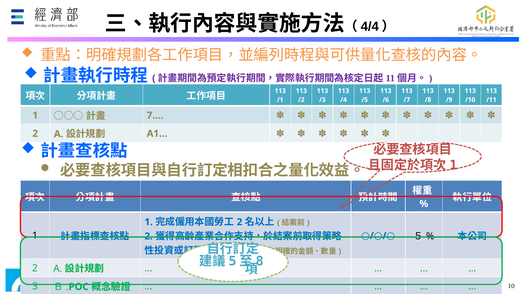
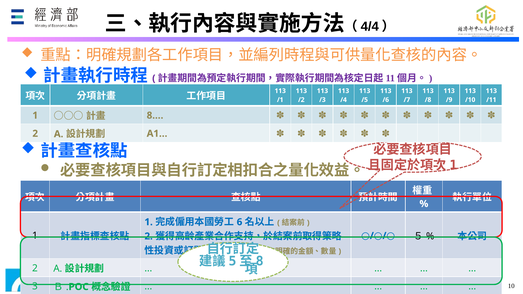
7.…: 7.… -> 8.…
2 at (240, 222): 2 -> 6
